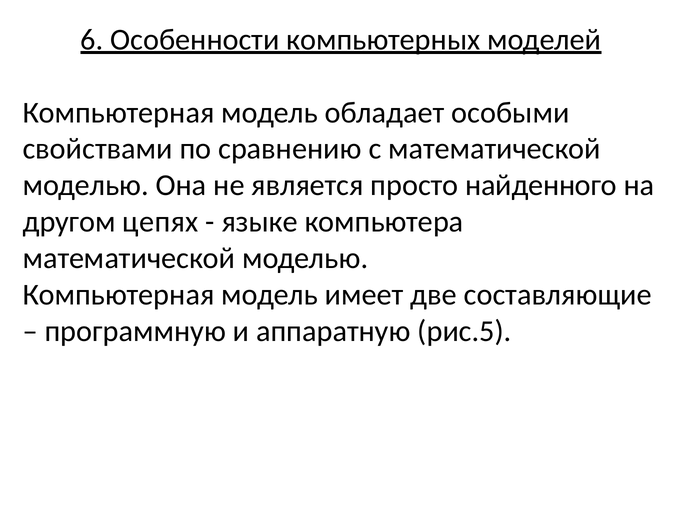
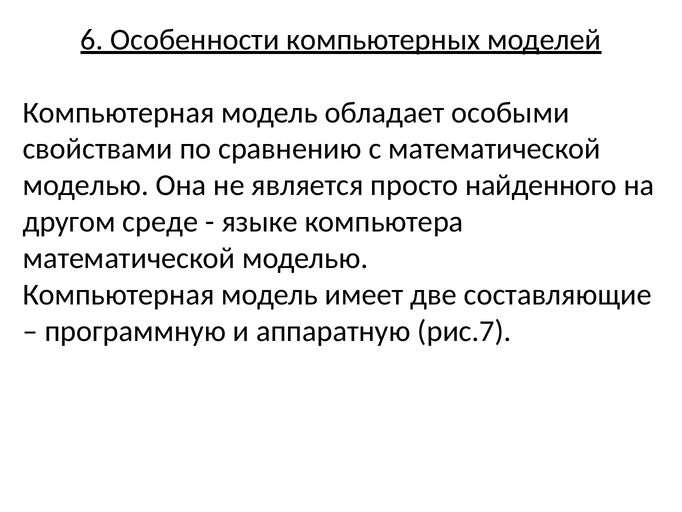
цепях: цепях -> среде
рис.5: рис.5 -> рис.7
